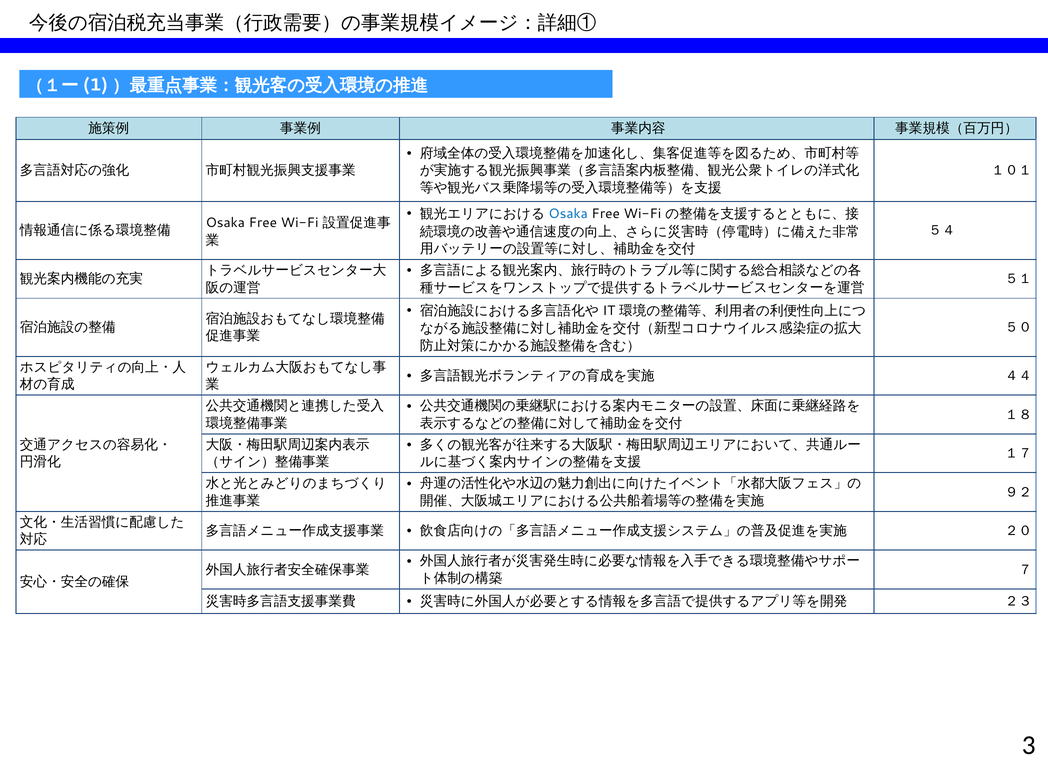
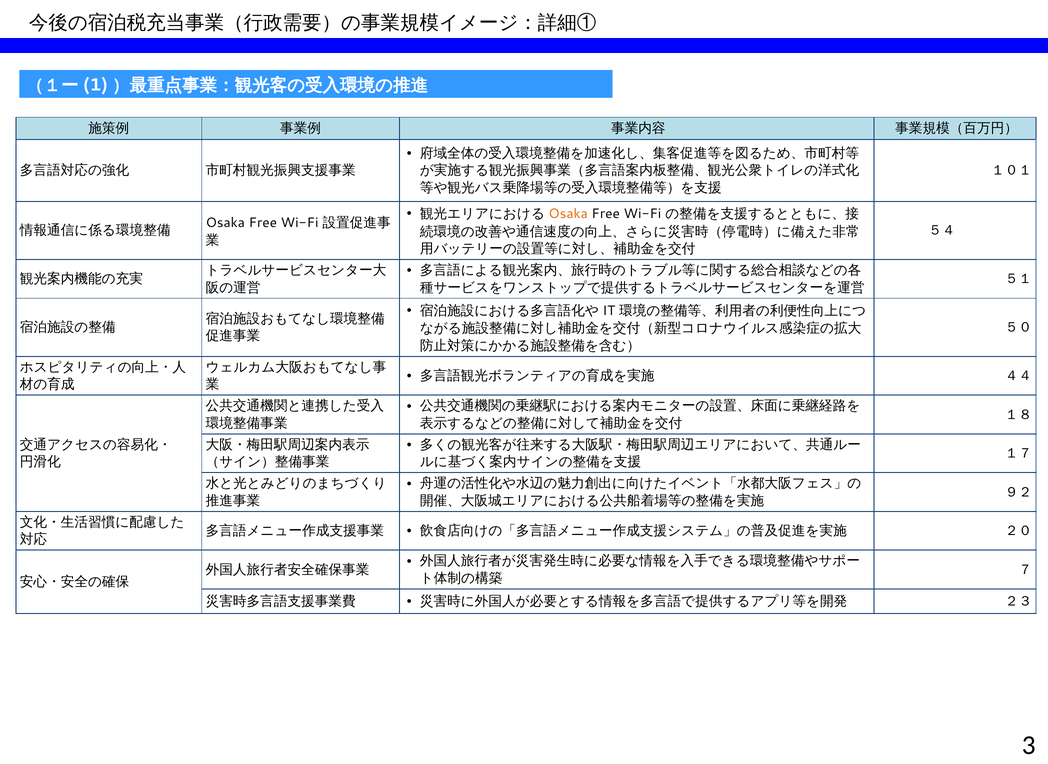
Osaka at (568, 214) colour: blue -> orange
